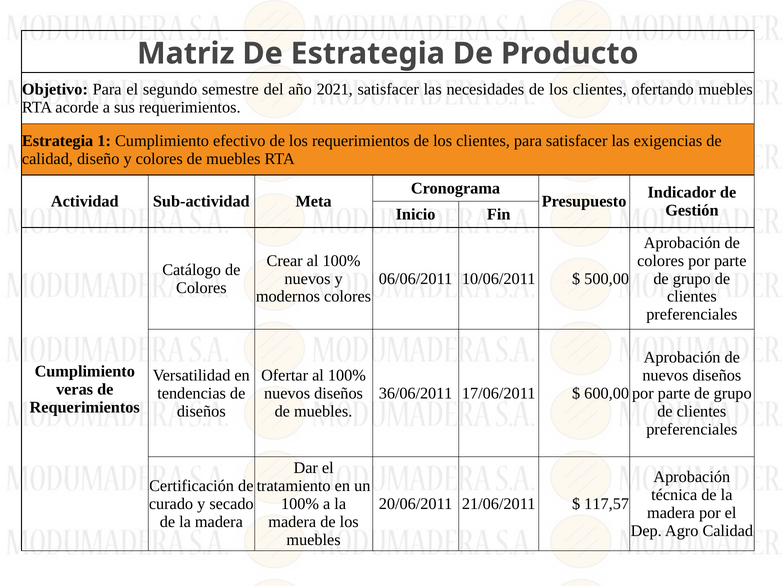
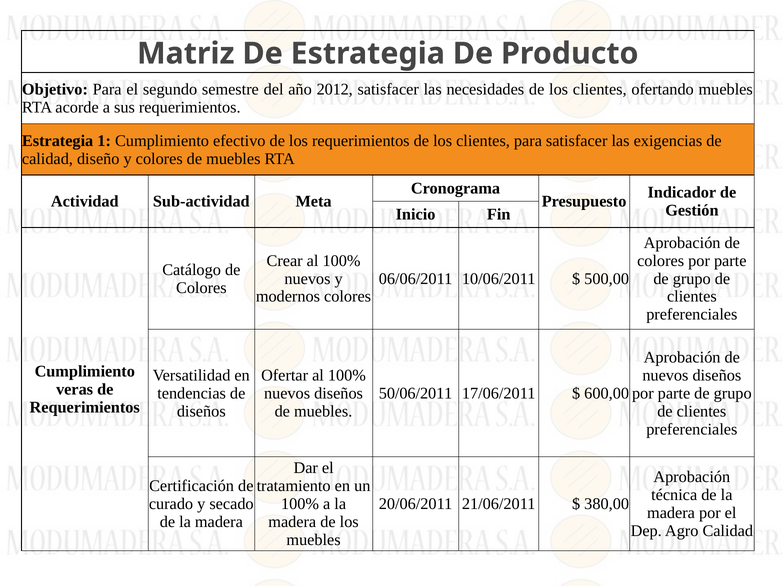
2021: 2021 -> 2012
36/06/2011: 36/06/2011 -> 50/06/2011
117,57: 117,57 -> 380,00
